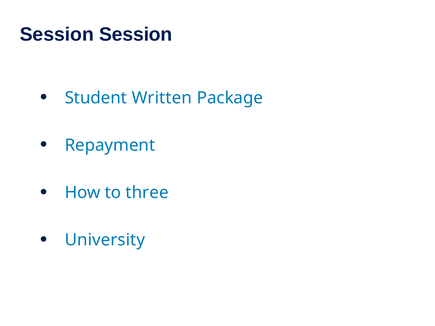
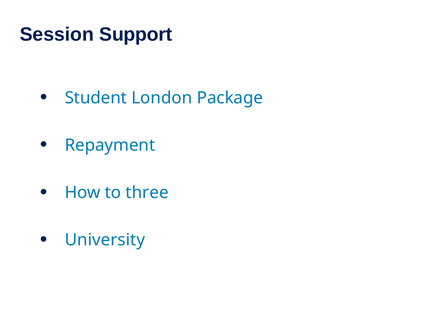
Session Session: Session -> Support
Written: Written -> London
